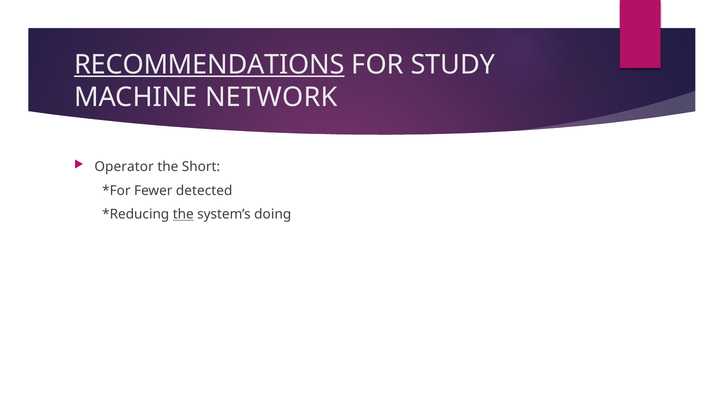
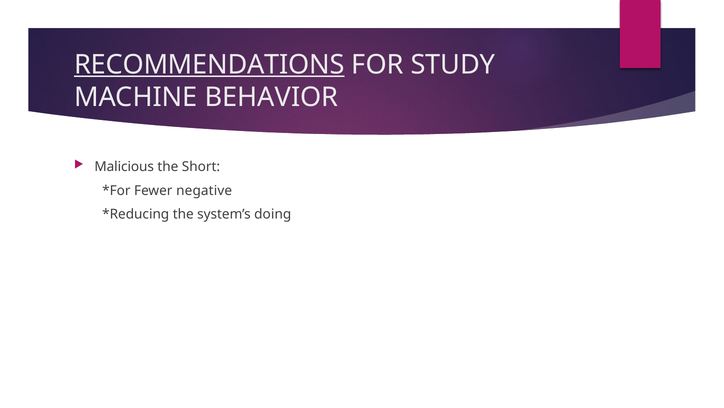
NETWORK: NETWORK -> BEHAVIOR
Operator: Operator -> Malicious
detected: detected -> negative
the at (183, 214) underline: present -> none
